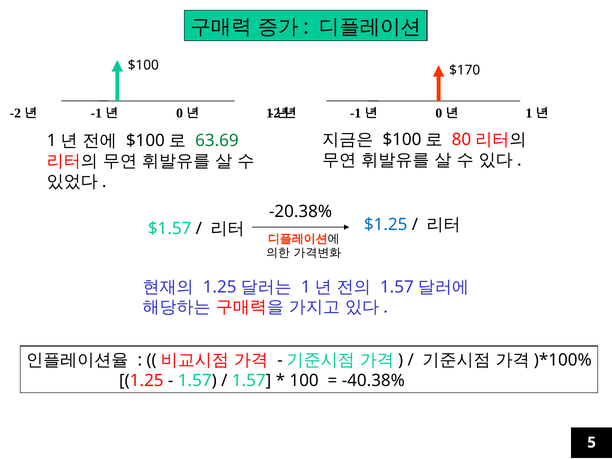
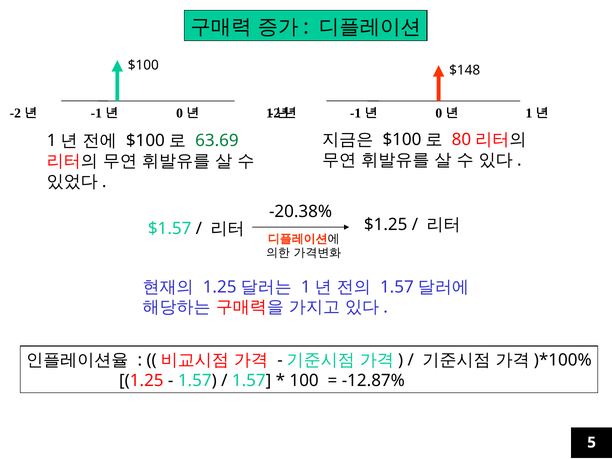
$170: $170 -> $148
$1.25 colour: blue -> black
-40.38%: -40.38% -> -12.87%
